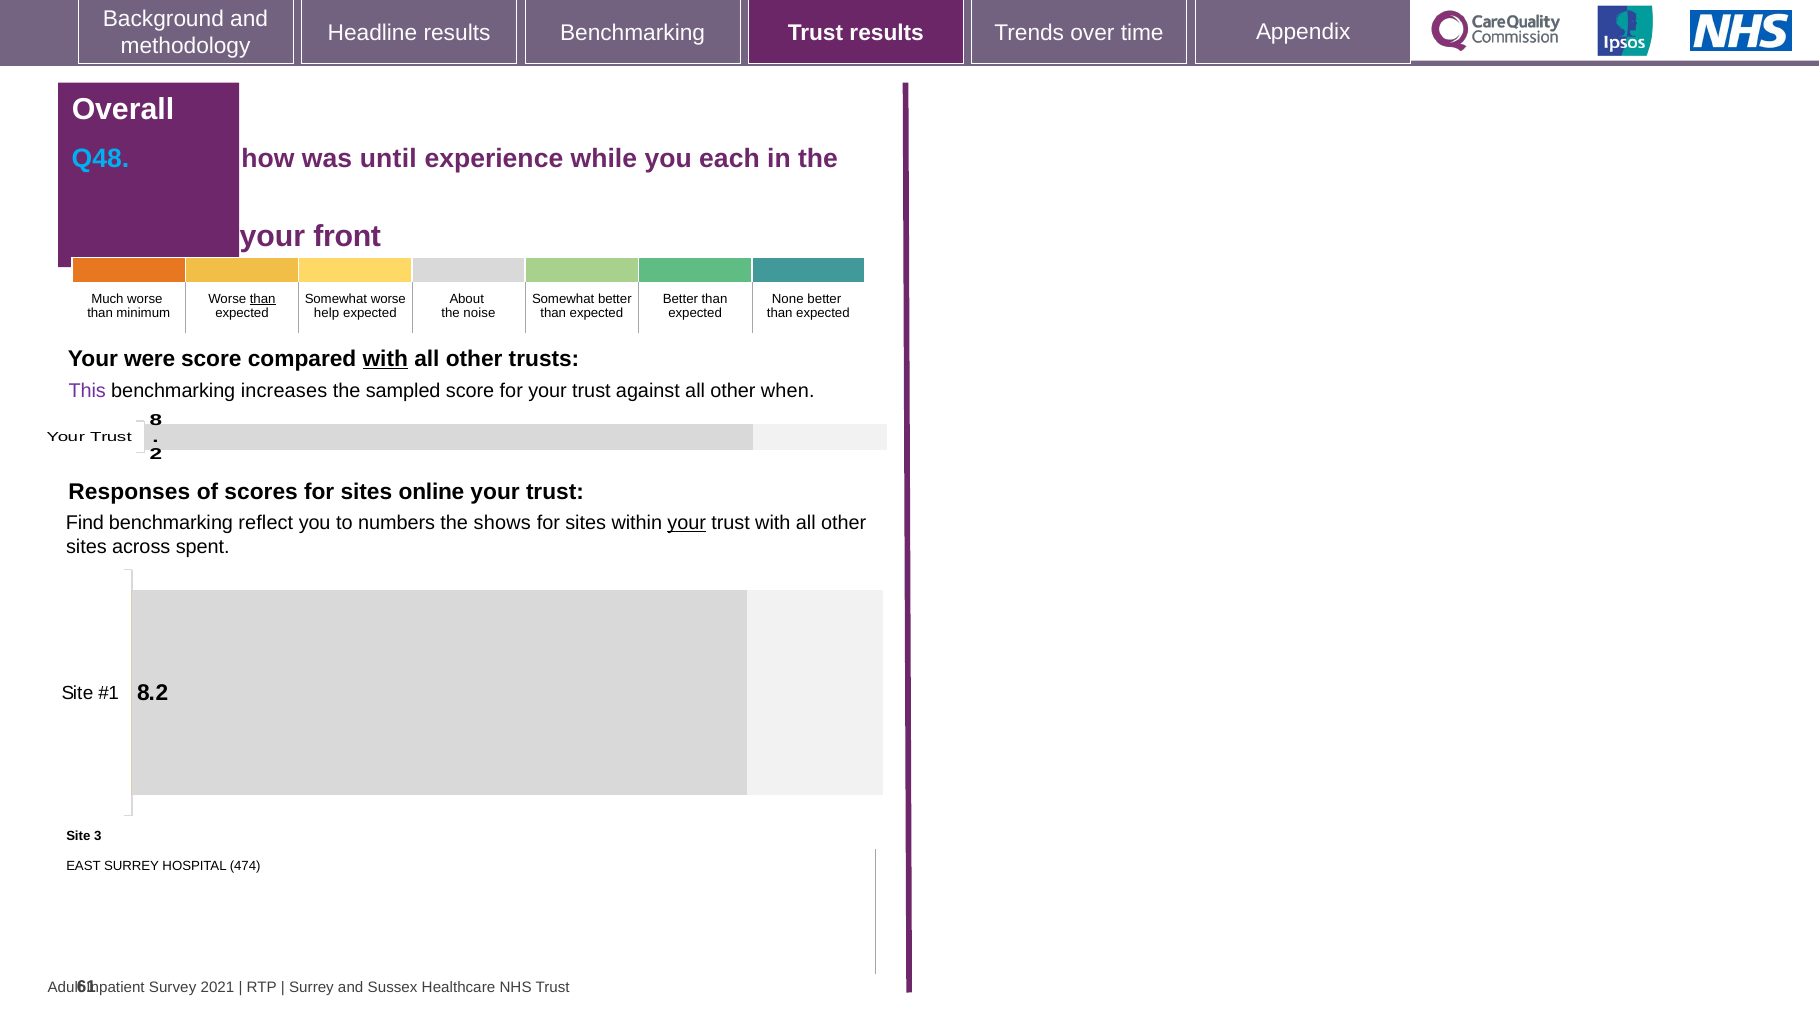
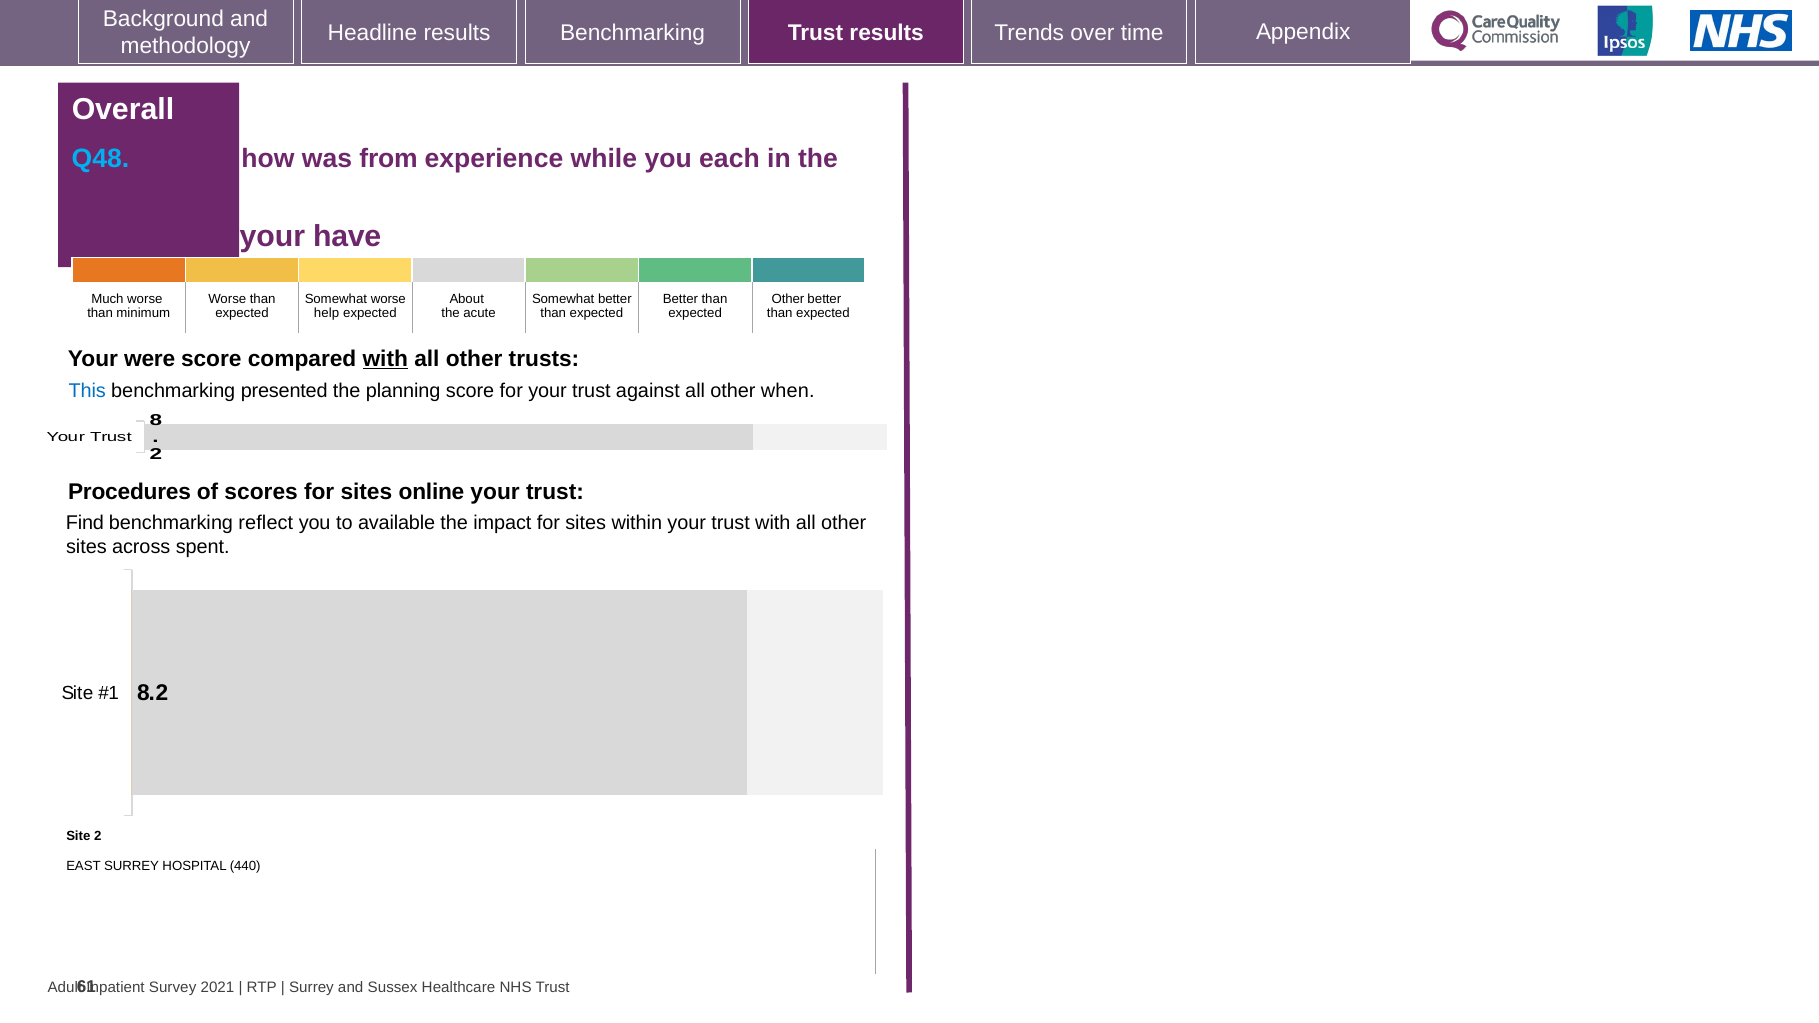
until: until -> from
front: front -> have
than at (263, 299) underline: present -> none
None at (788, 299): None -> Other
noise: noise -> acute
This colour: purple -> blue
increases: increases -> presented
sampled: sampled -> planning
Responses: Responses -> Procedures
numbers: numbers -> available
shows: shows -> impact
your at (687, 523) underline: present -> none
Site 3: 3 -> 2
474: 474 -> 440
